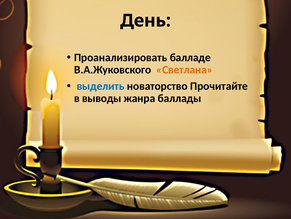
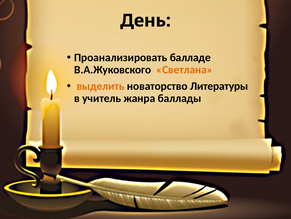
выделить colour: blue -> orange
Прочитайте: Прочитайте -> Литературы
выводы: выводы -> учитель
